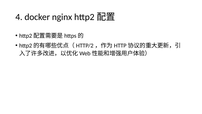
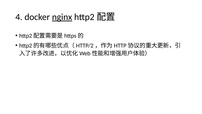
nginx underline: none -> present
